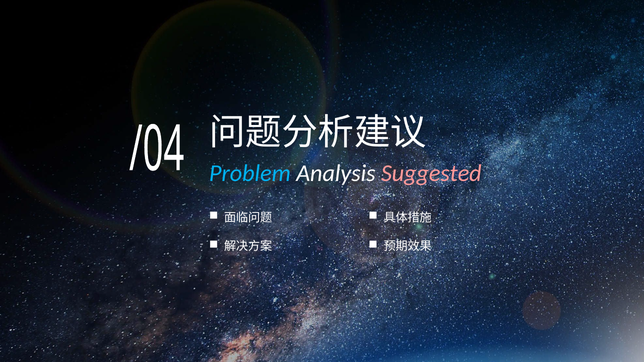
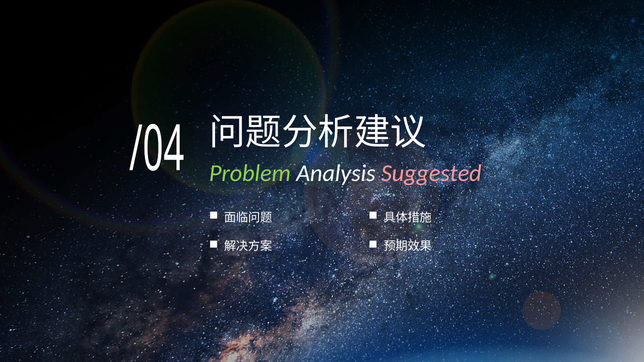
Problem colour: light blue -> light green
